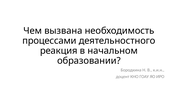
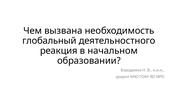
процессами: процессами -> глобальный
